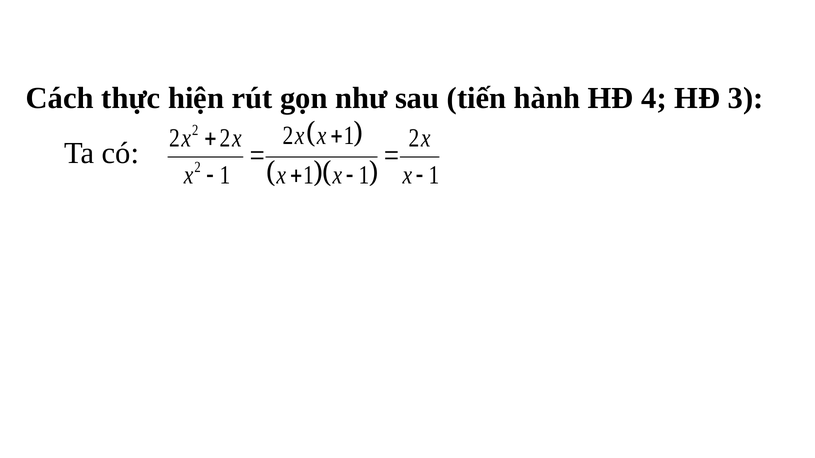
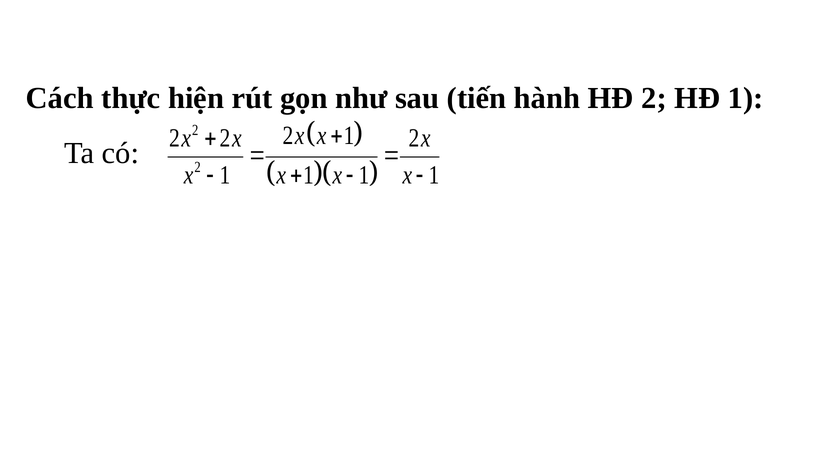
HĐ 4: 4 -> 2
HĐ 3: 3 -> 1
